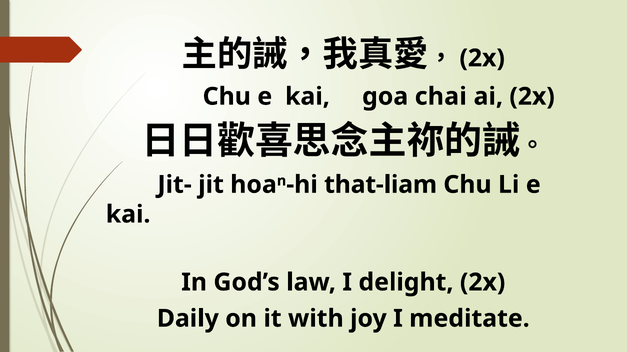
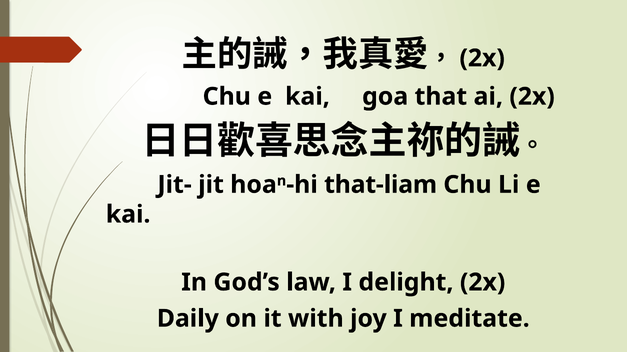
chai: chai -> that
